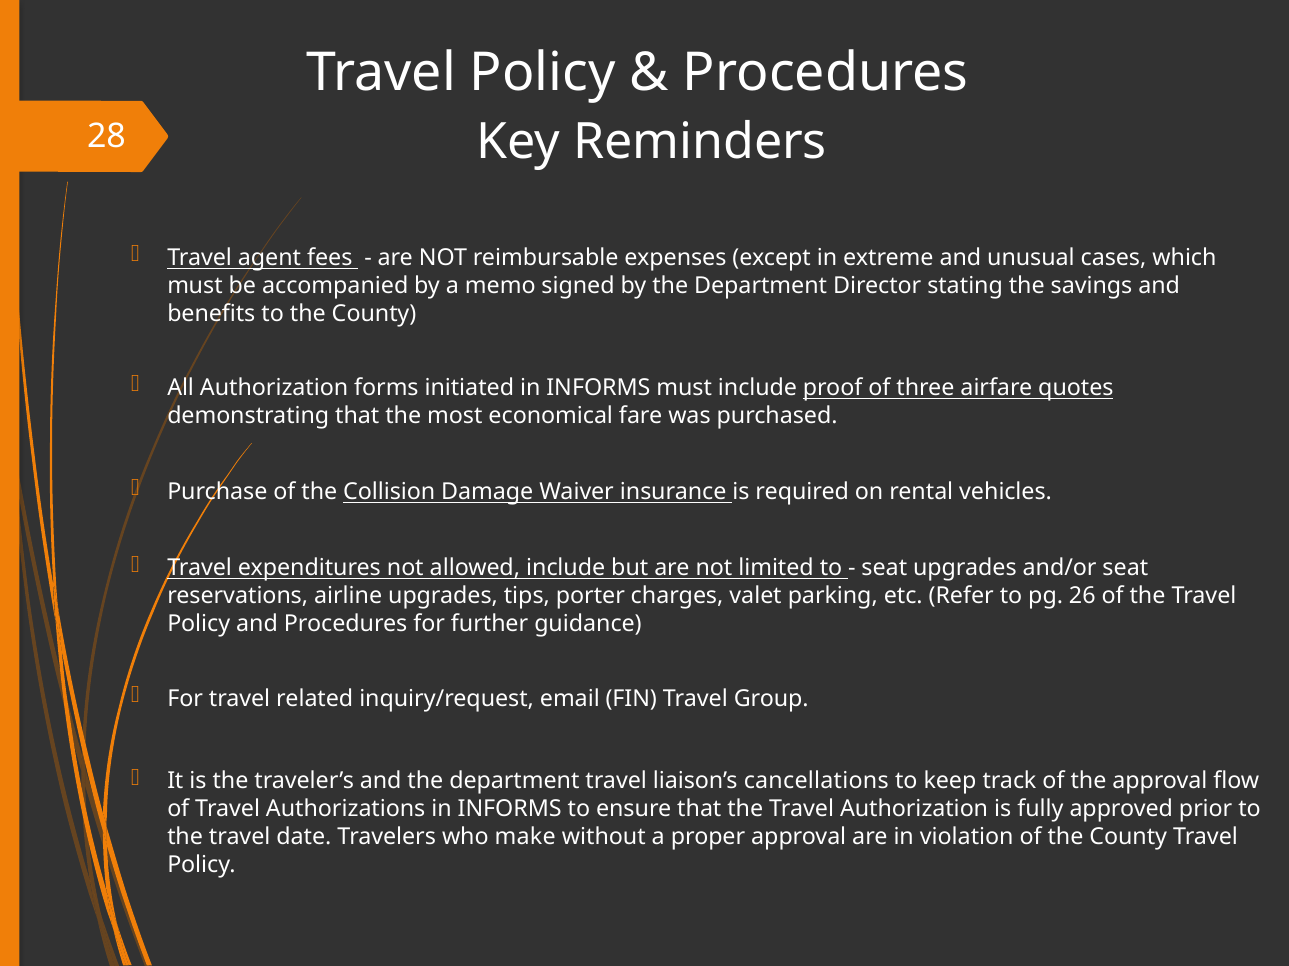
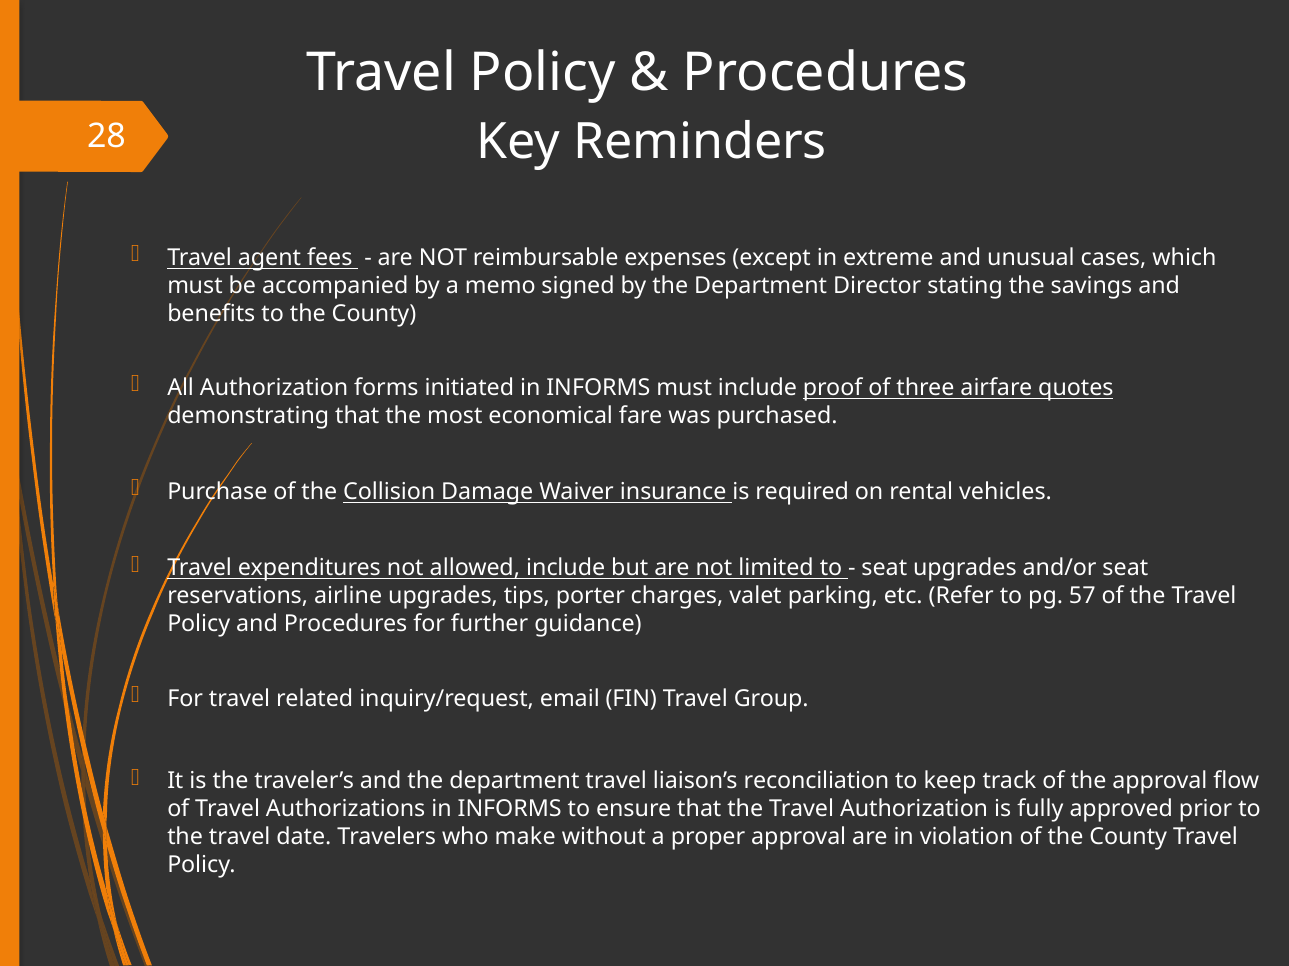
26: 26 -> 57
cancellations: cancellations -> reconciliation
